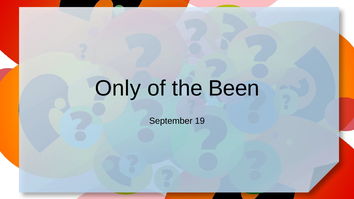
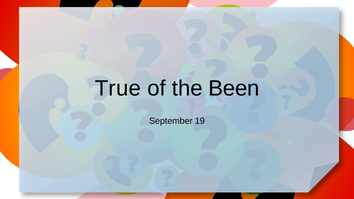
Only: Only -> True
